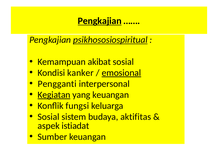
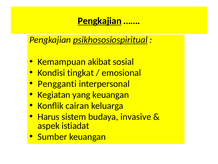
kanker: kanker -> tingkat
emosional underline: present -> none
Kegiatan underline: present -> none
fungsi: fungsi -> cairan
Sosial at (49, 116): Sosial -> Harus
aktifitas: aktifitas -> invasive
